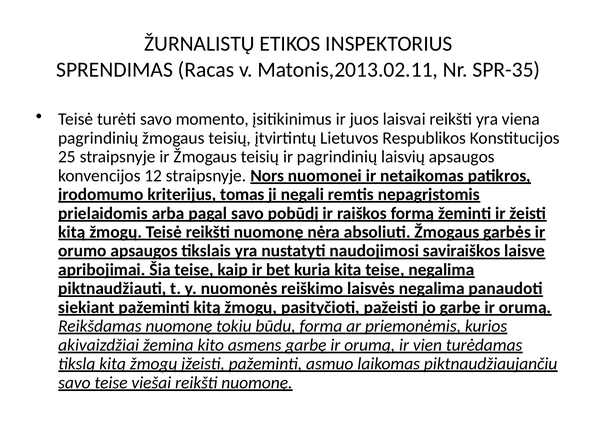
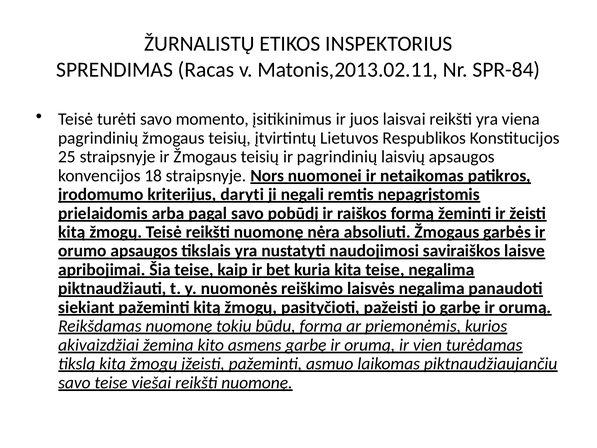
SPR-35: SPR-35 -> SPR-84
12: 12 -> 18
tomas: tomas -> daryti
